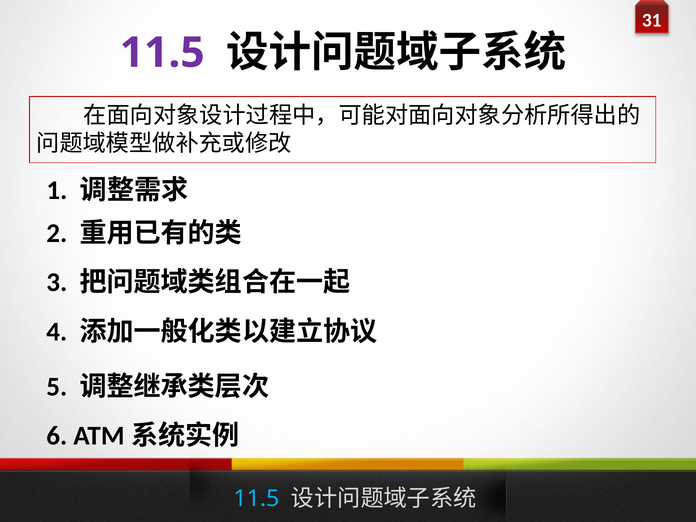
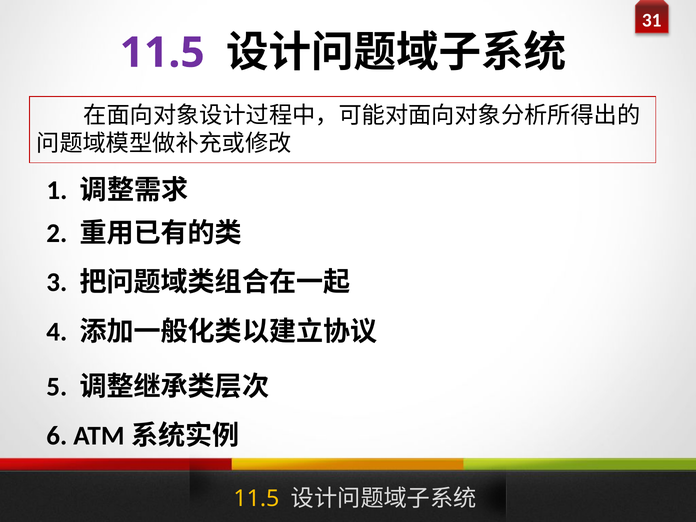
11.5 at (256, 499) colour: light blue -> yellow
